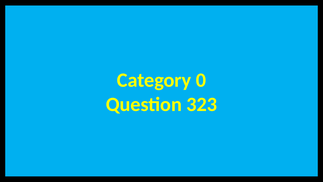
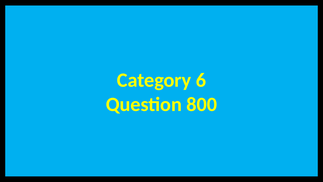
0: 0 -> 6
323: 323 -> 800
